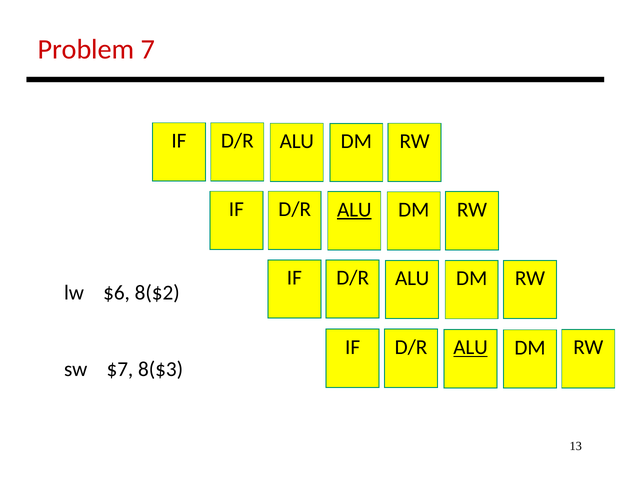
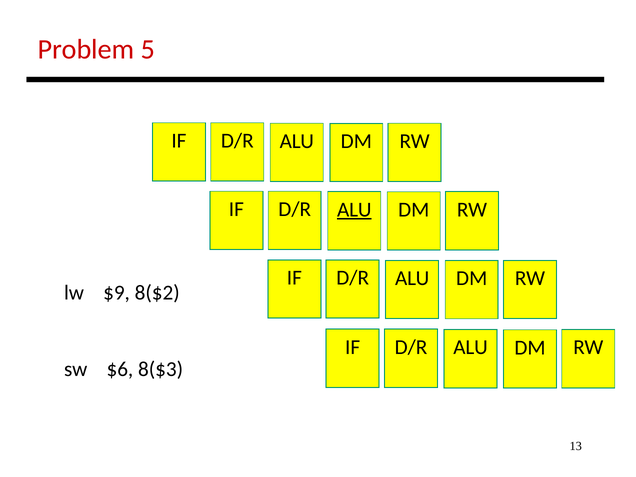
7: 7 -> 5
$6: $6 -> $9
ALU at (471, 347) underline: present -> none
$7: $7 -> $6
